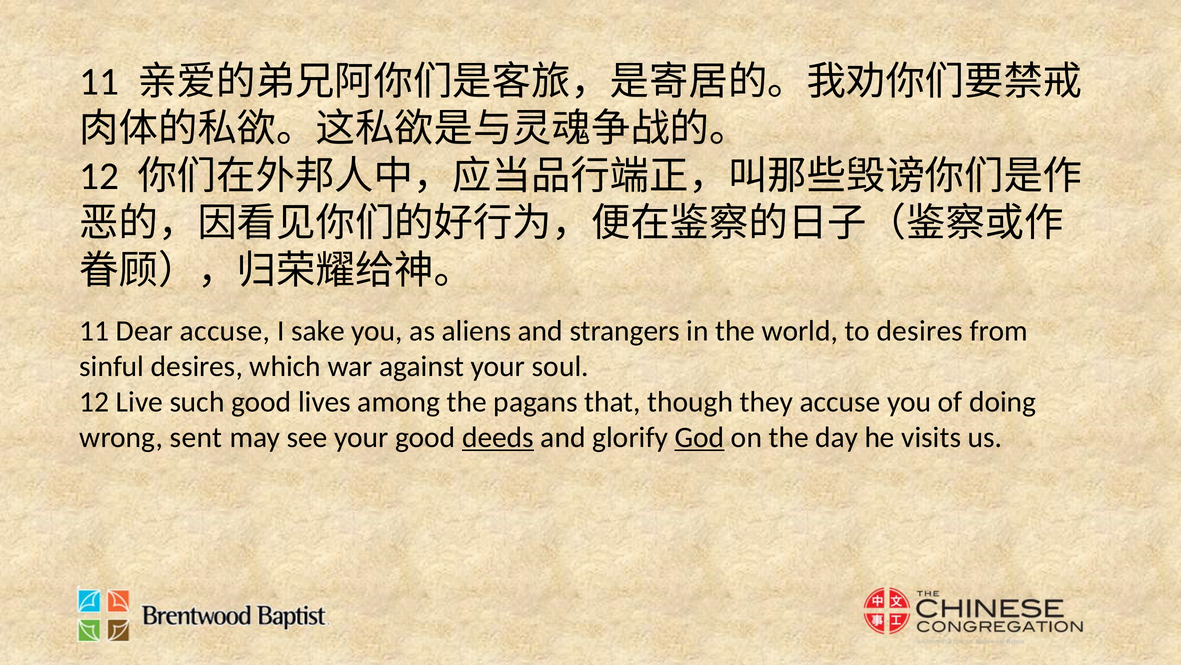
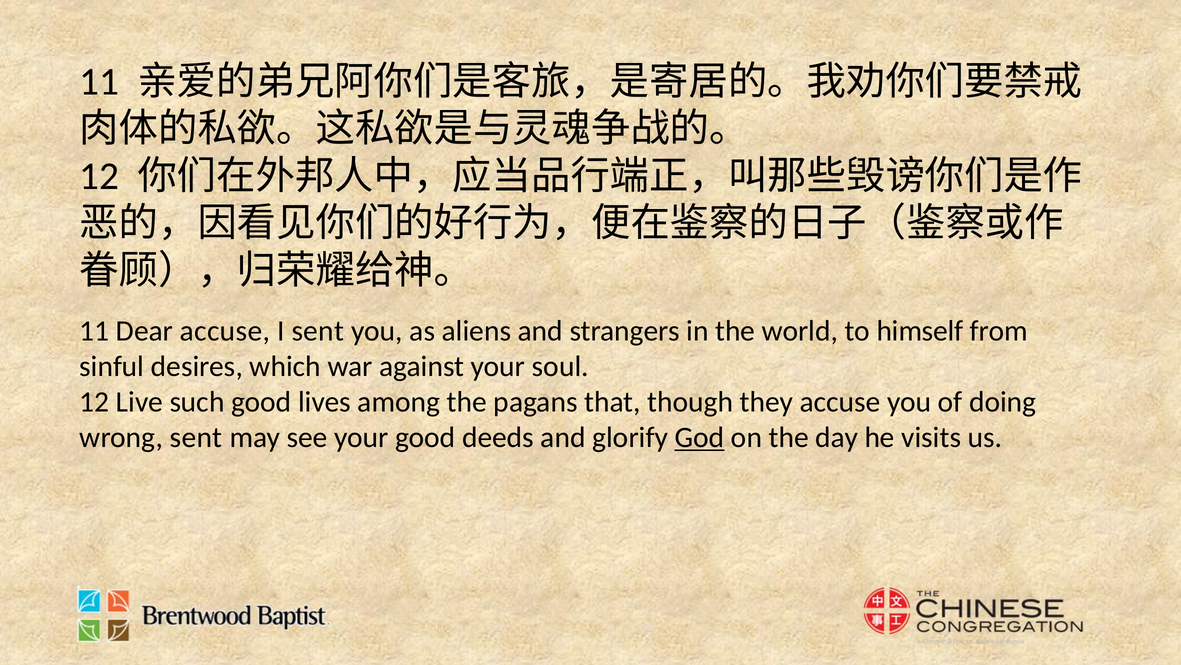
I sake: sake -> sent
to desires: desires -> himself
deeds underline: present -> none
